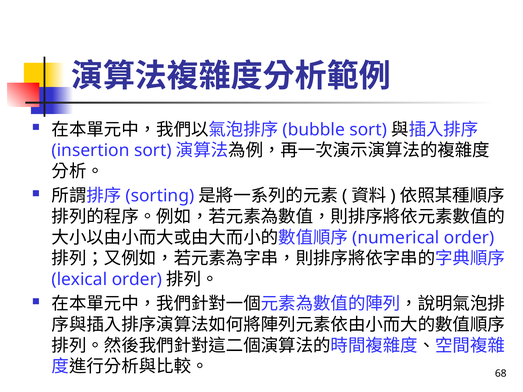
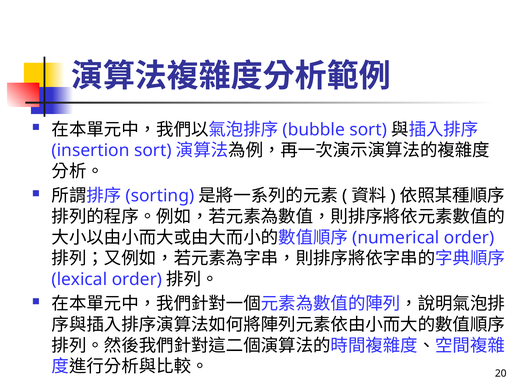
68: 68 -> 20
